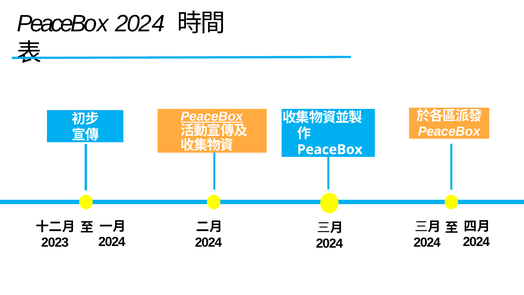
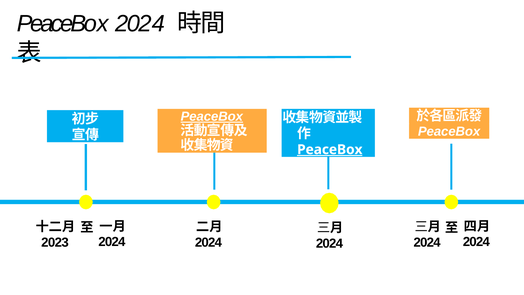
PeaceBox at (330, 149) underline: none -> present
